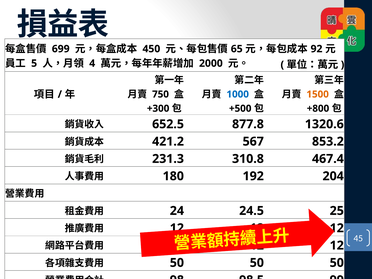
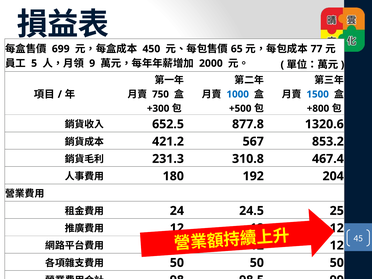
92: 92 -> 77
4: 4 -> 9
1500 colour: orange -> blue
